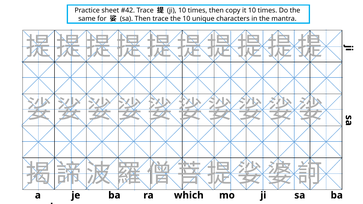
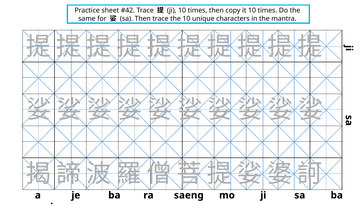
which: which -> saeng
